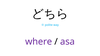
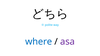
where colour: purple -> blue
